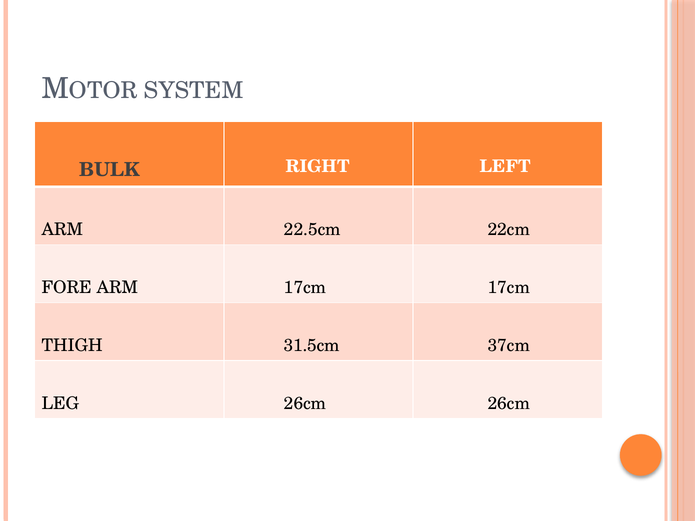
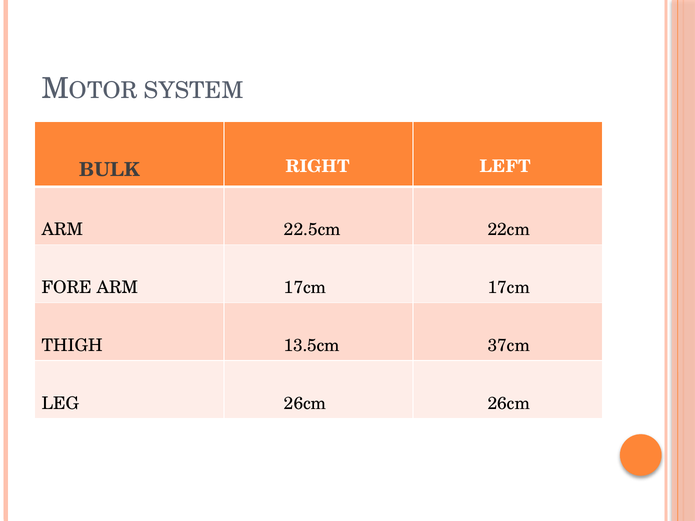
31.5cm: 31.5cm -> 13.5cm
